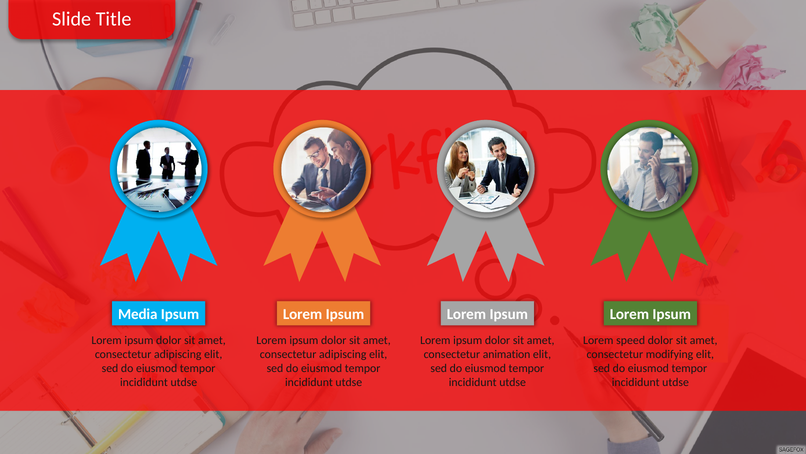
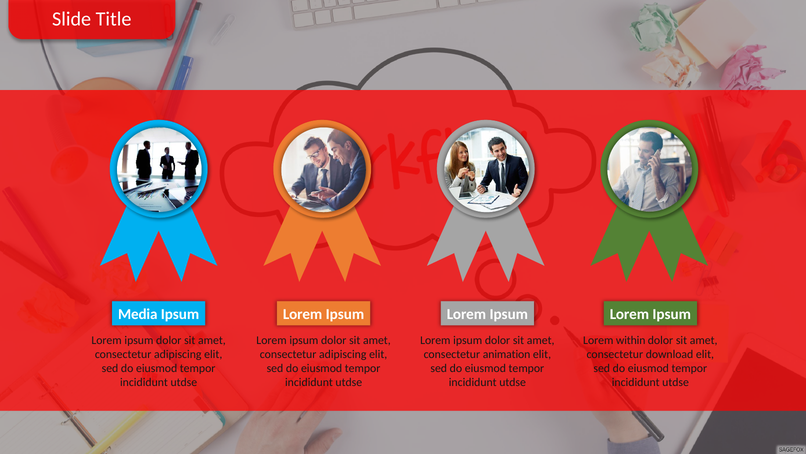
speed: speed -> within
modifying: modifying -> download
